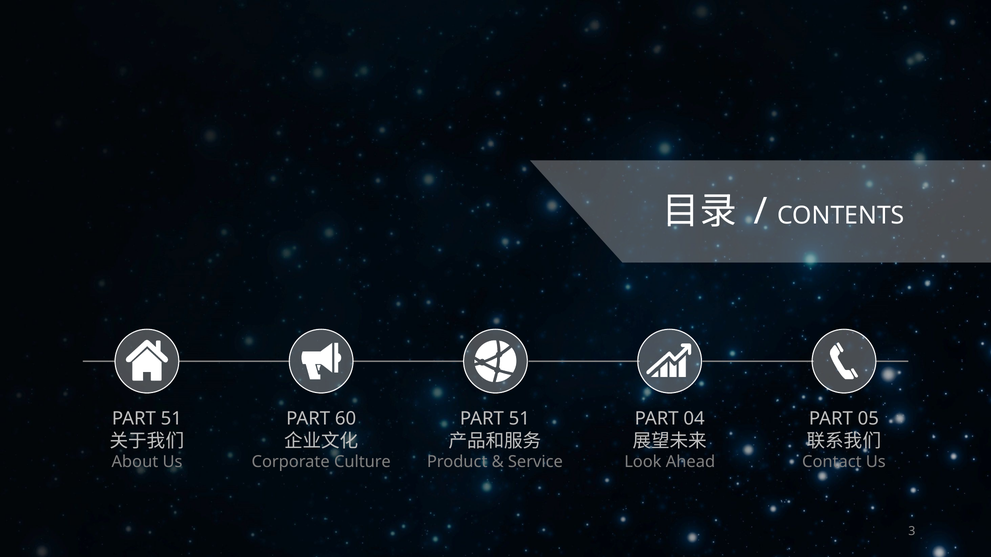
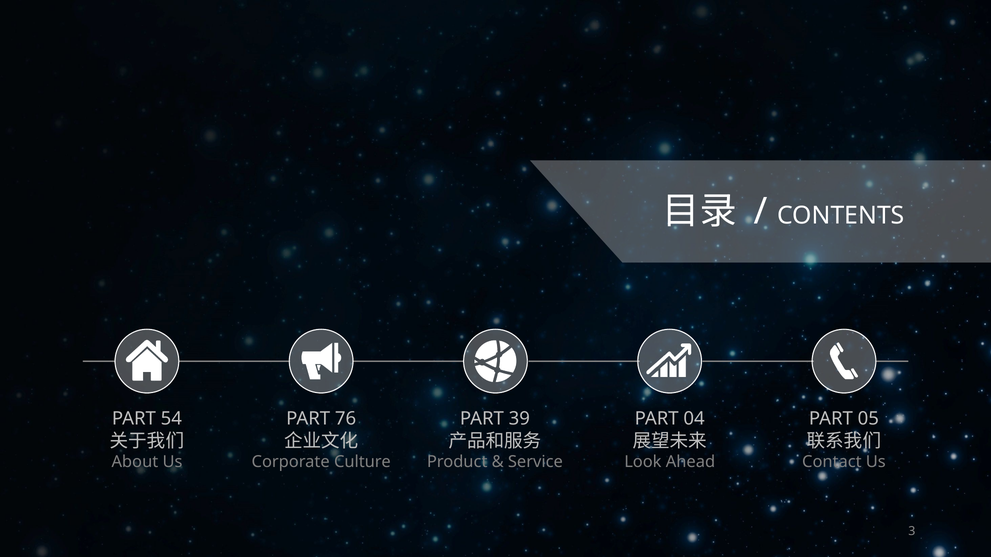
51 at (171, 419): 51 -> 54
60: 60 -> 76
51 at (519, 419): 51 -> 39
